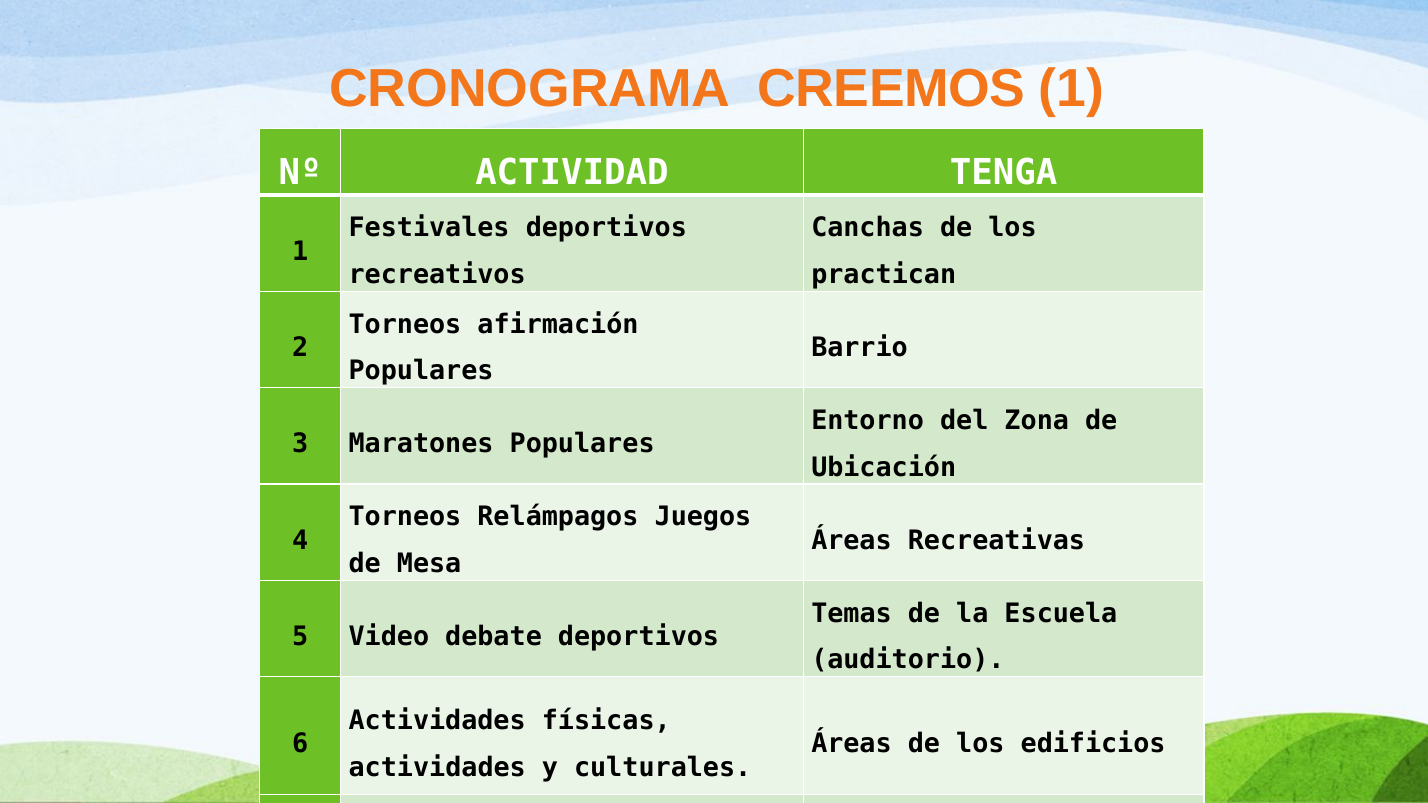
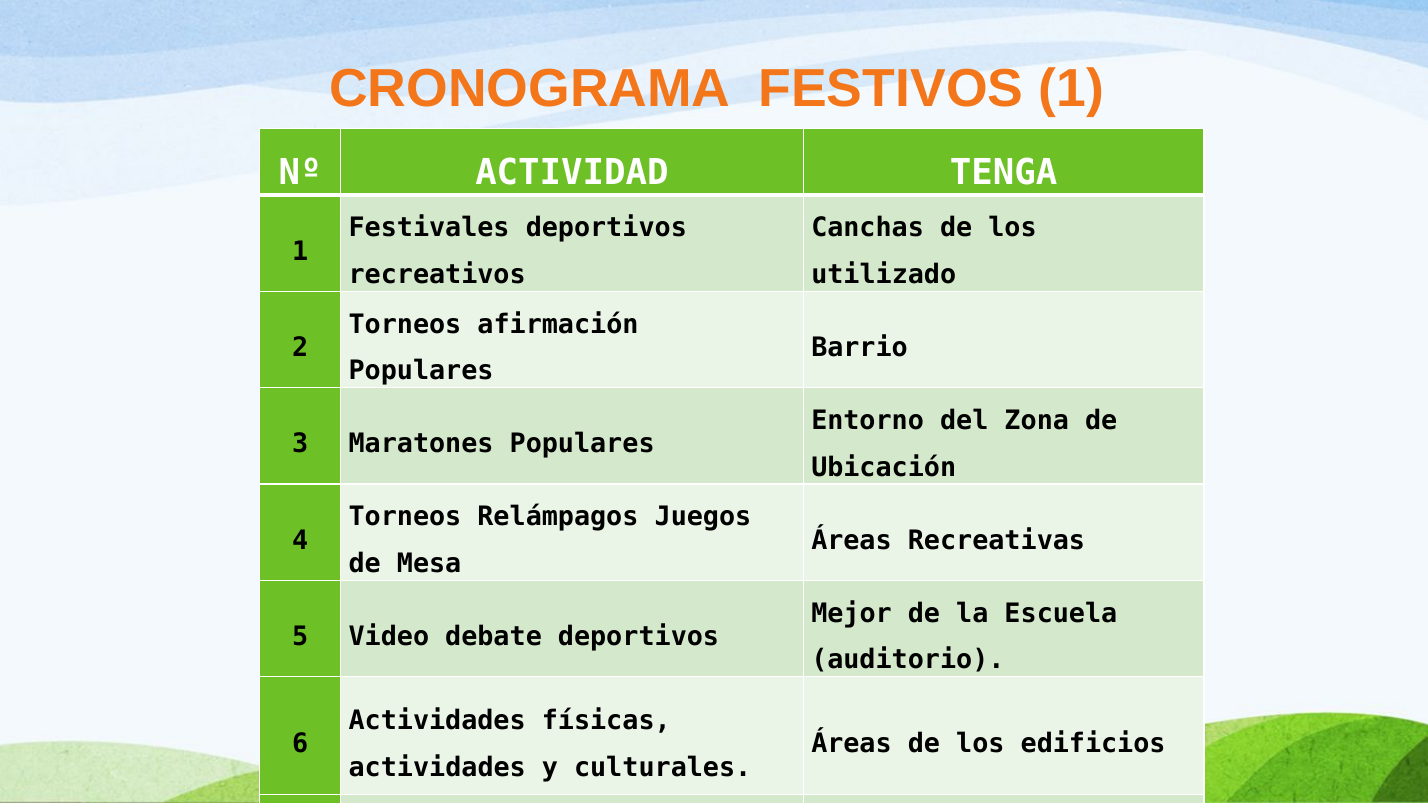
CREEMOS: CREEMOS -> FESTIVOS
practican: practican -> utilizado
Temas: Temas -> Mejor
